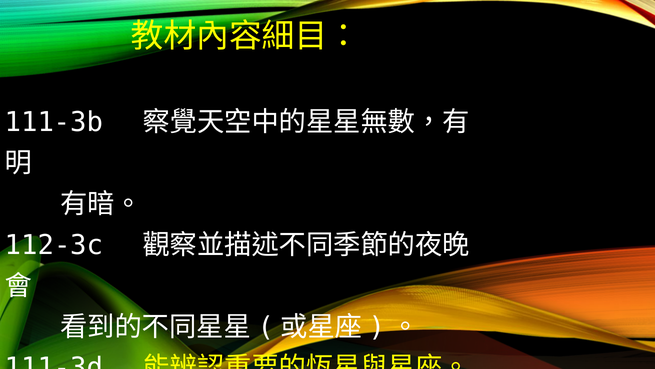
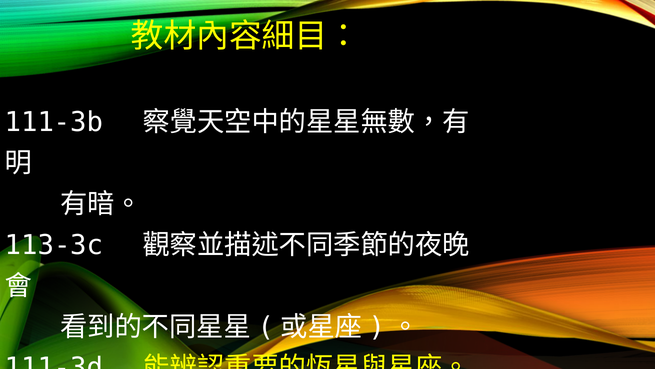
112-3c: 112-3c -> 113-3c
